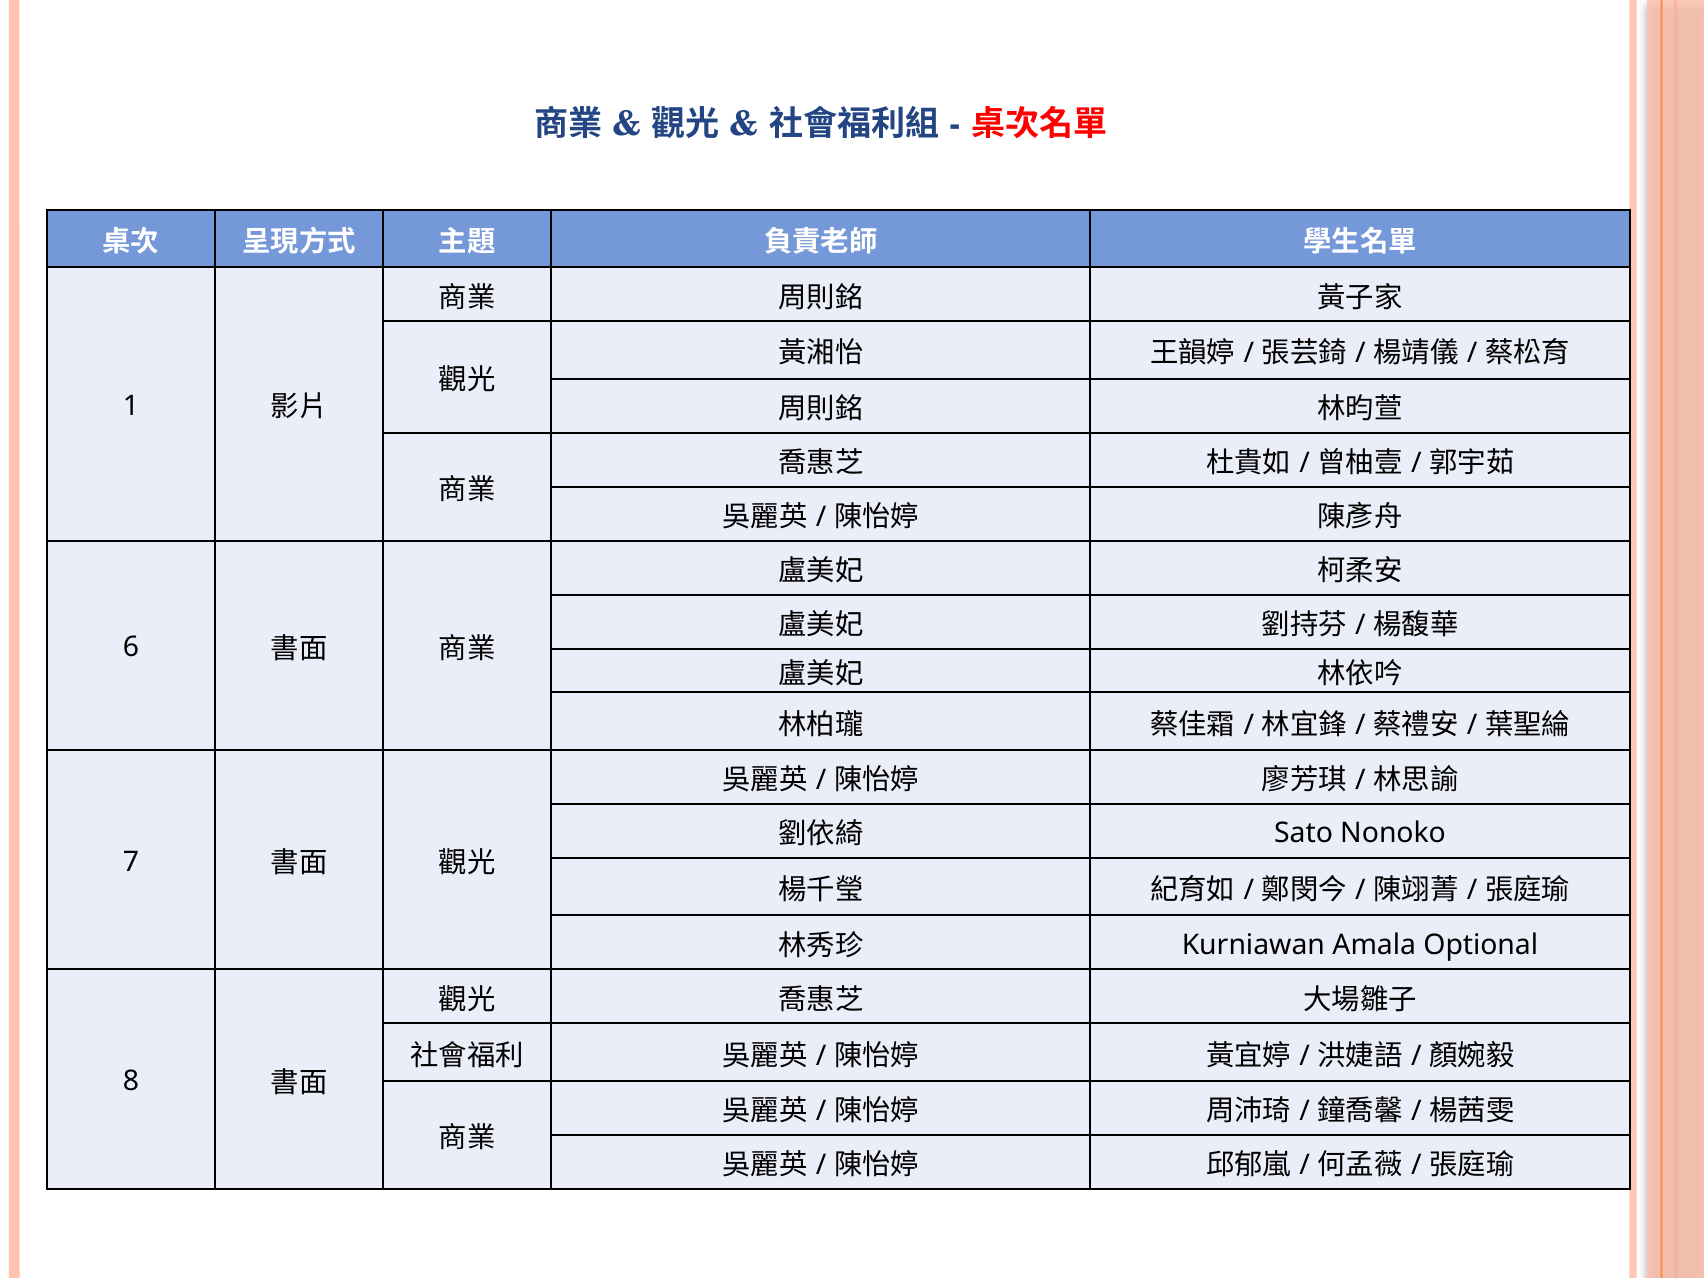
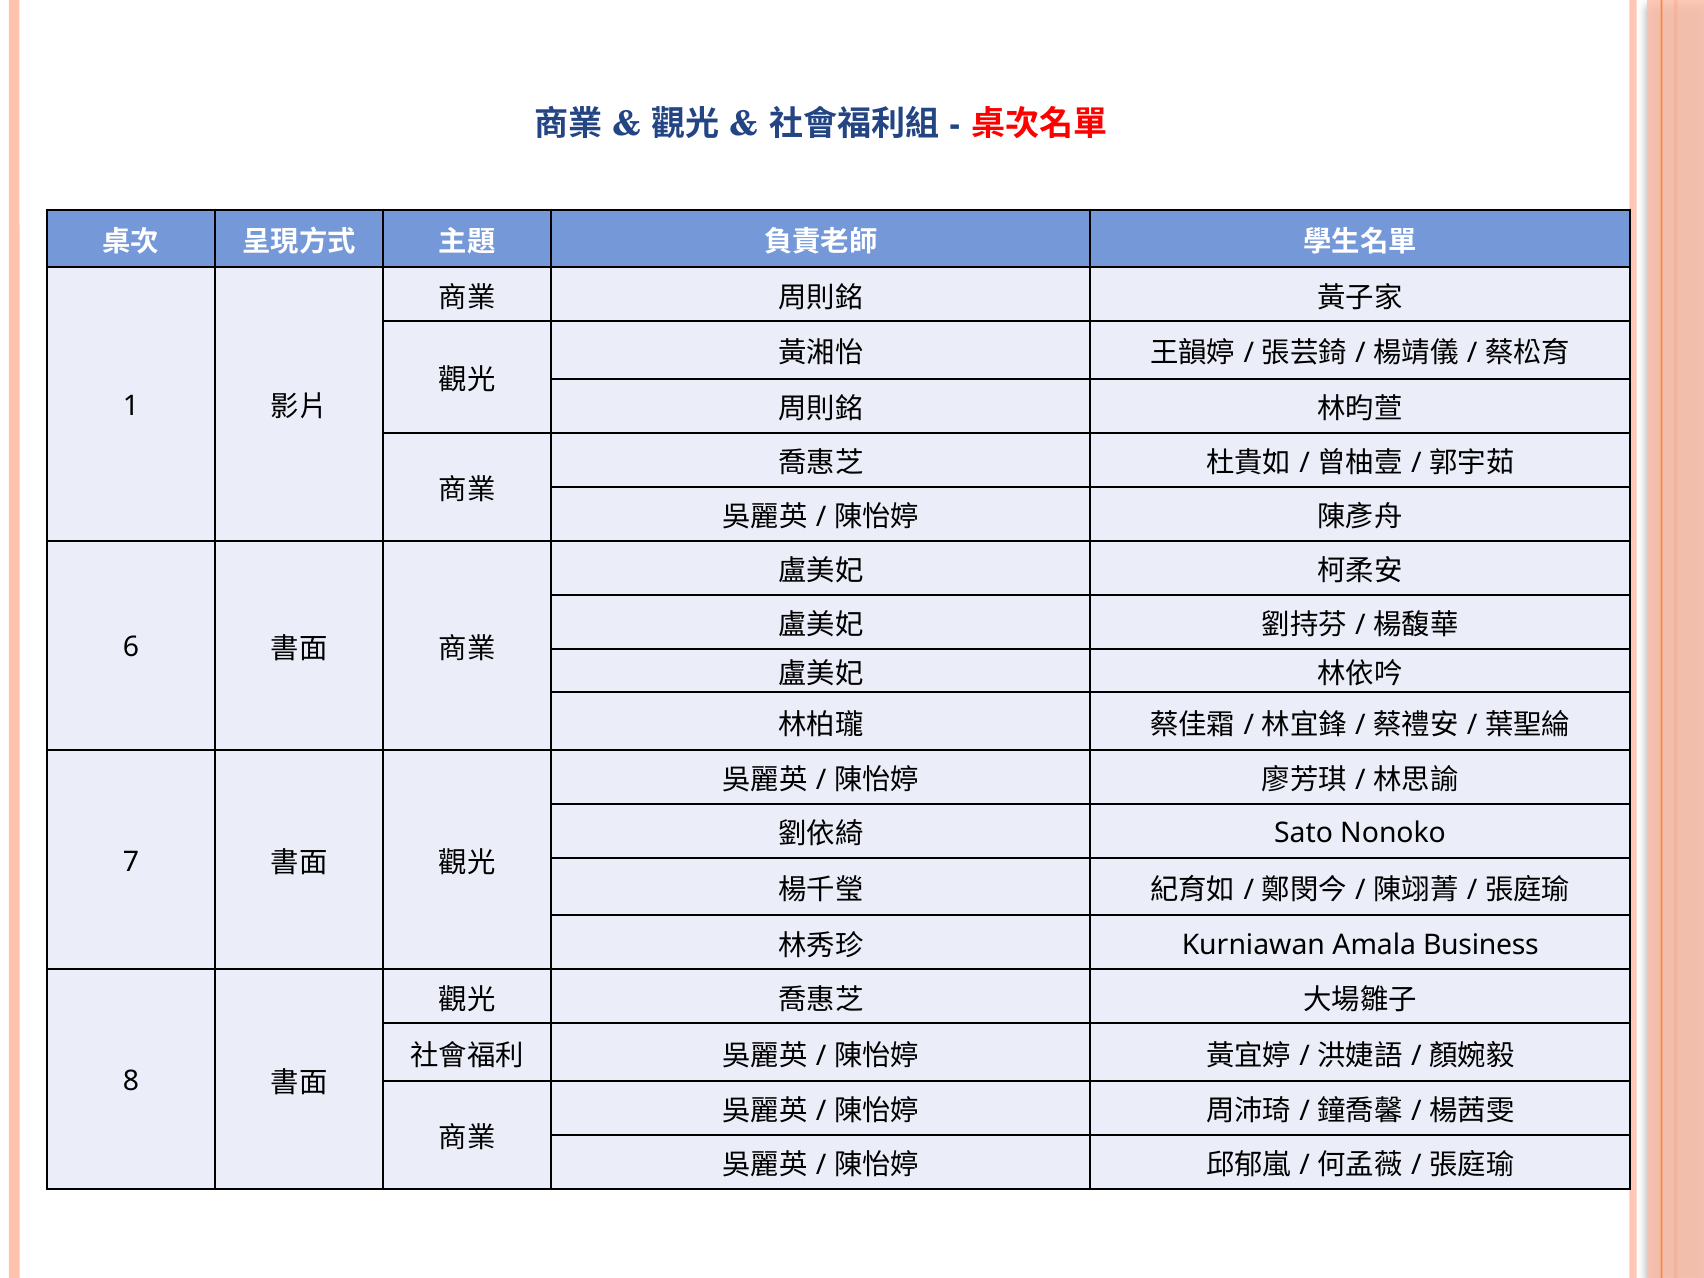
Optional: Optional -> Business
